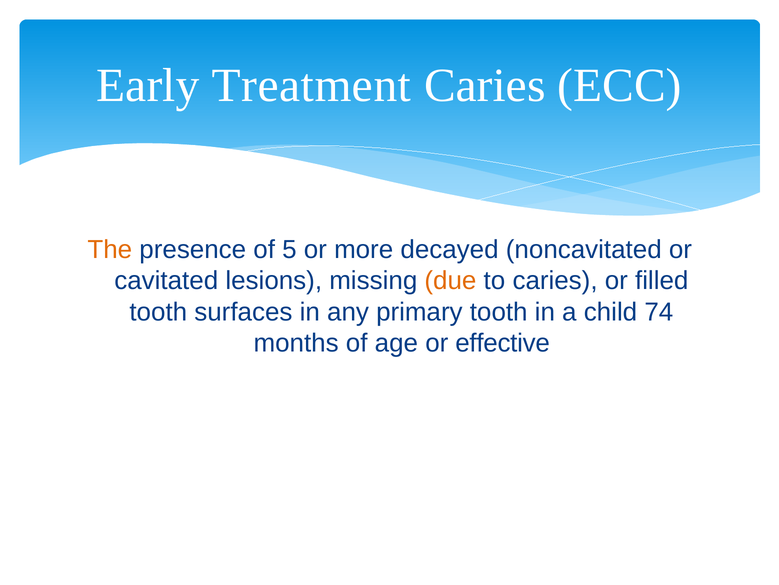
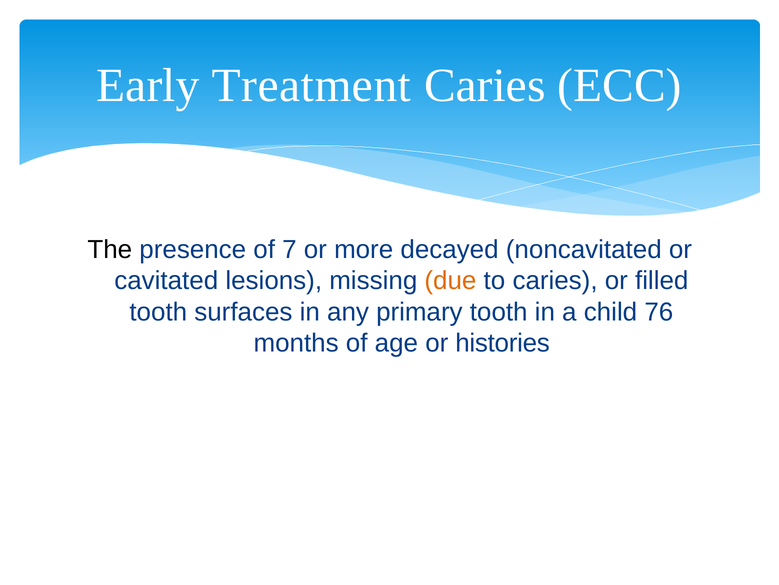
The colour: orange -> black
5: 5 -> 7
74: 74 -> 76
effective: effective -> histories
